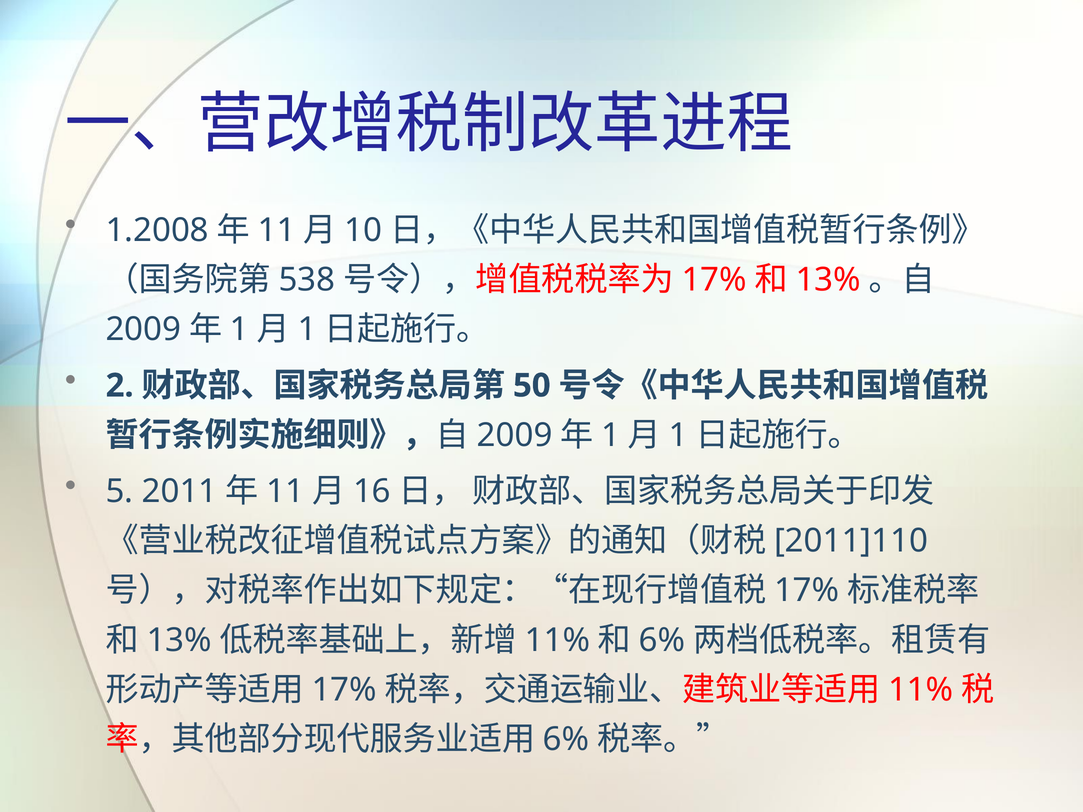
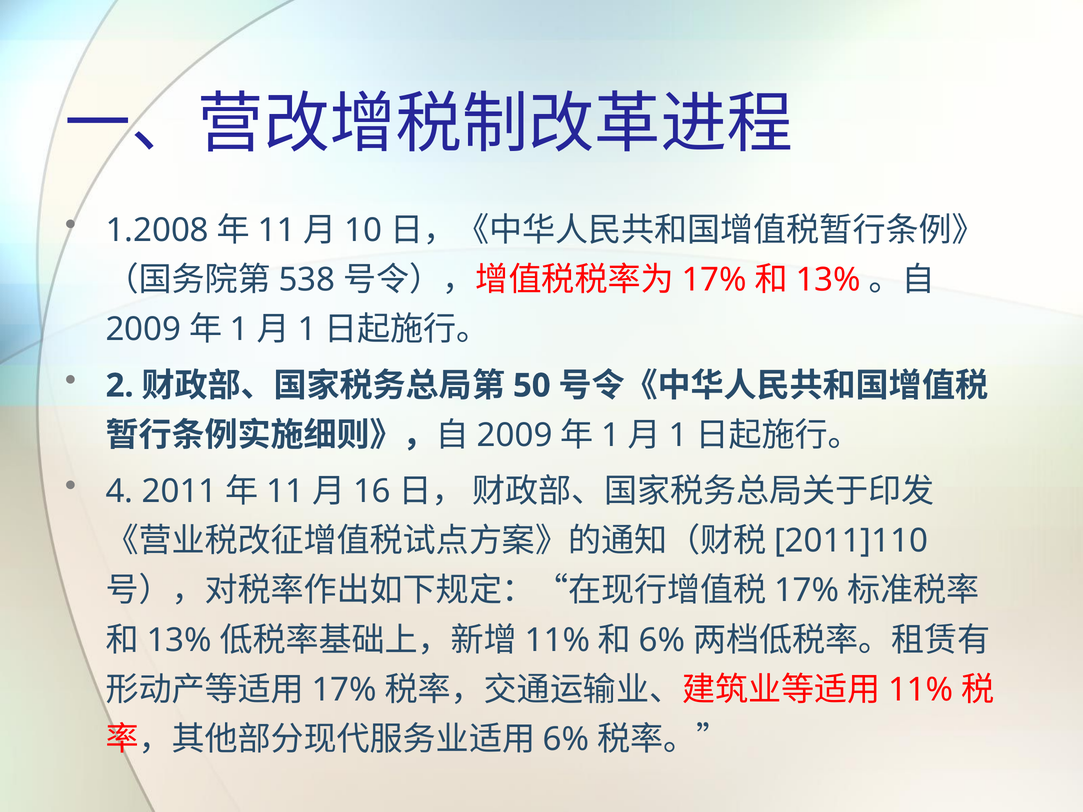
5: 5 -> 4
